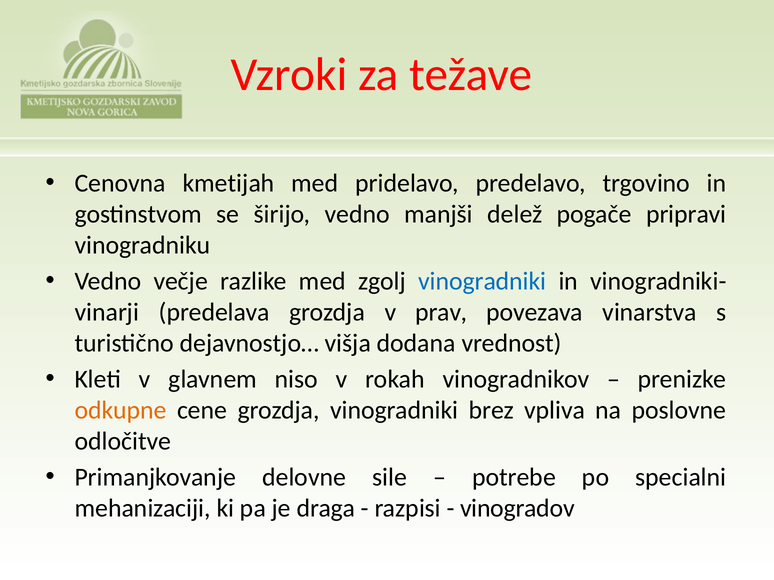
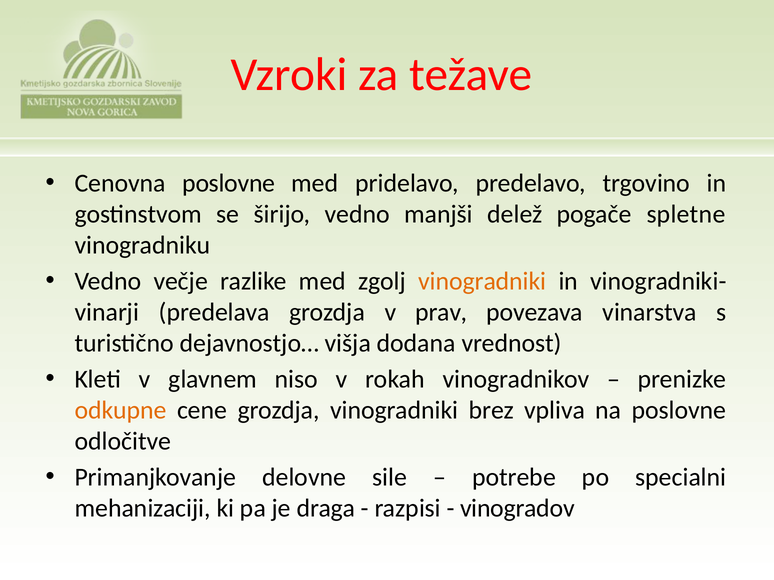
Cenovna kmetijah: kmetijah -> poslovne
pripravi: pripravi -> spletne
vinogradniki at (482, 281) colour: blue -> orange
